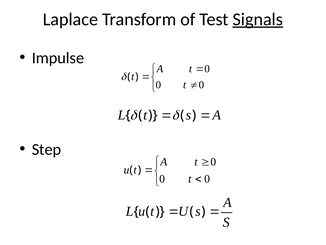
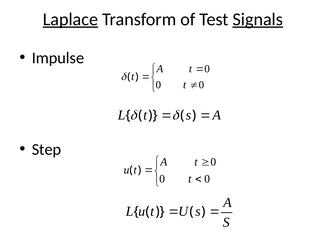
Laplace underline: none -> present
